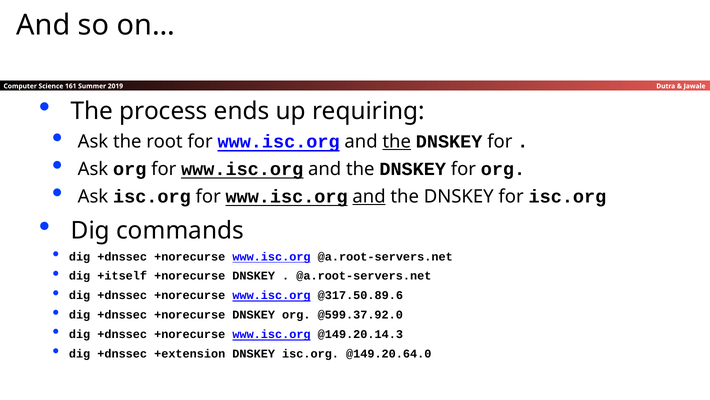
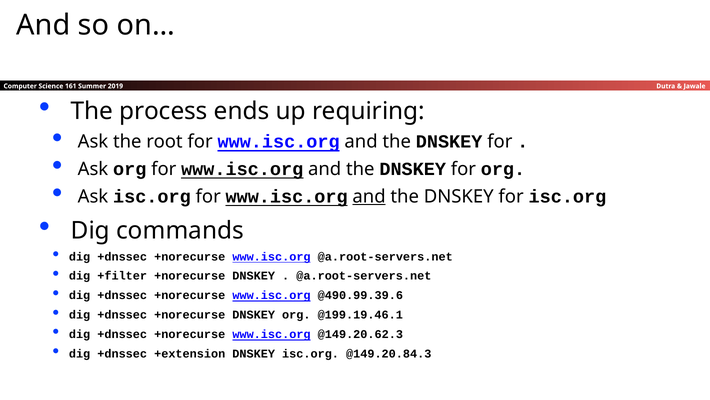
the at (397, 141) underline: present -> none
+itself: +itself -> +filter
@317.50.89.6: @317.50.89.6 -> @490.99.39.6
@599.37.92.0: @599.37.92.0 -> @199.19.46.1
@149.20.14.3: @149.20.14.3 -> @149.20.62.3
@149.20.64.0: @149.20.64.0 -> @149.20.84.3
